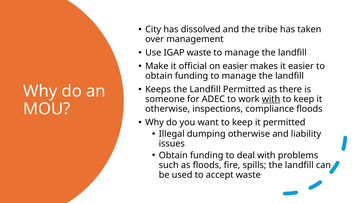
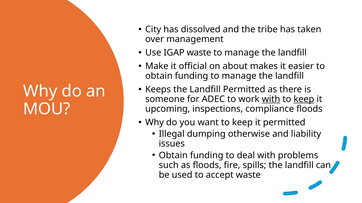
on easier: easier -> about
keep at (304, 99) underline: none -> present
otherwise at (168, 109): otherwise -> upcoming
